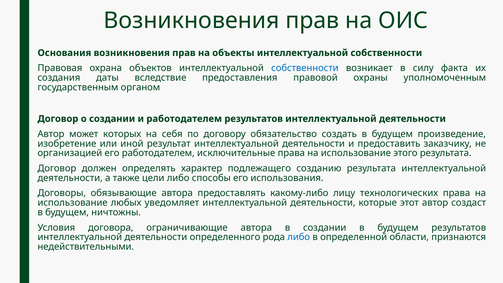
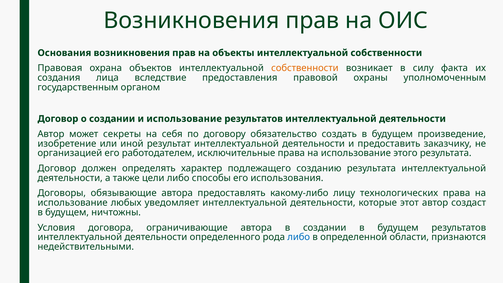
собственности at (305, 68) colour: blue -> orange
даты: даты -> лица
и работодателем: работодателем -> использование
которых: которых -> секреты
